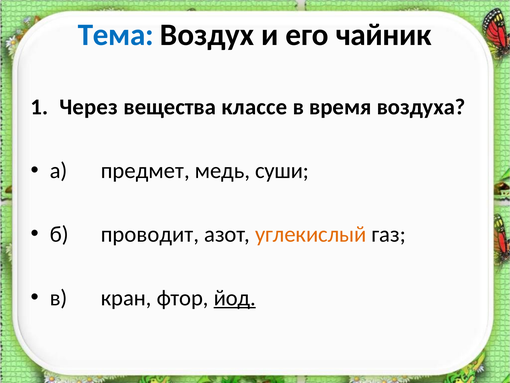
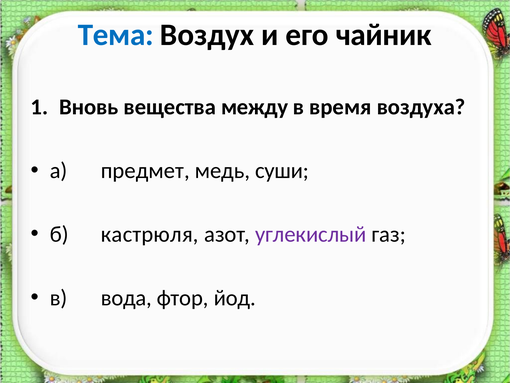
Через: Через -> Вновь
классе: классе -> между
проводит: проводит -> кастрюля
углекислый colour: orange -> purple
кран: кран -> вода
йод underline: present -> none
